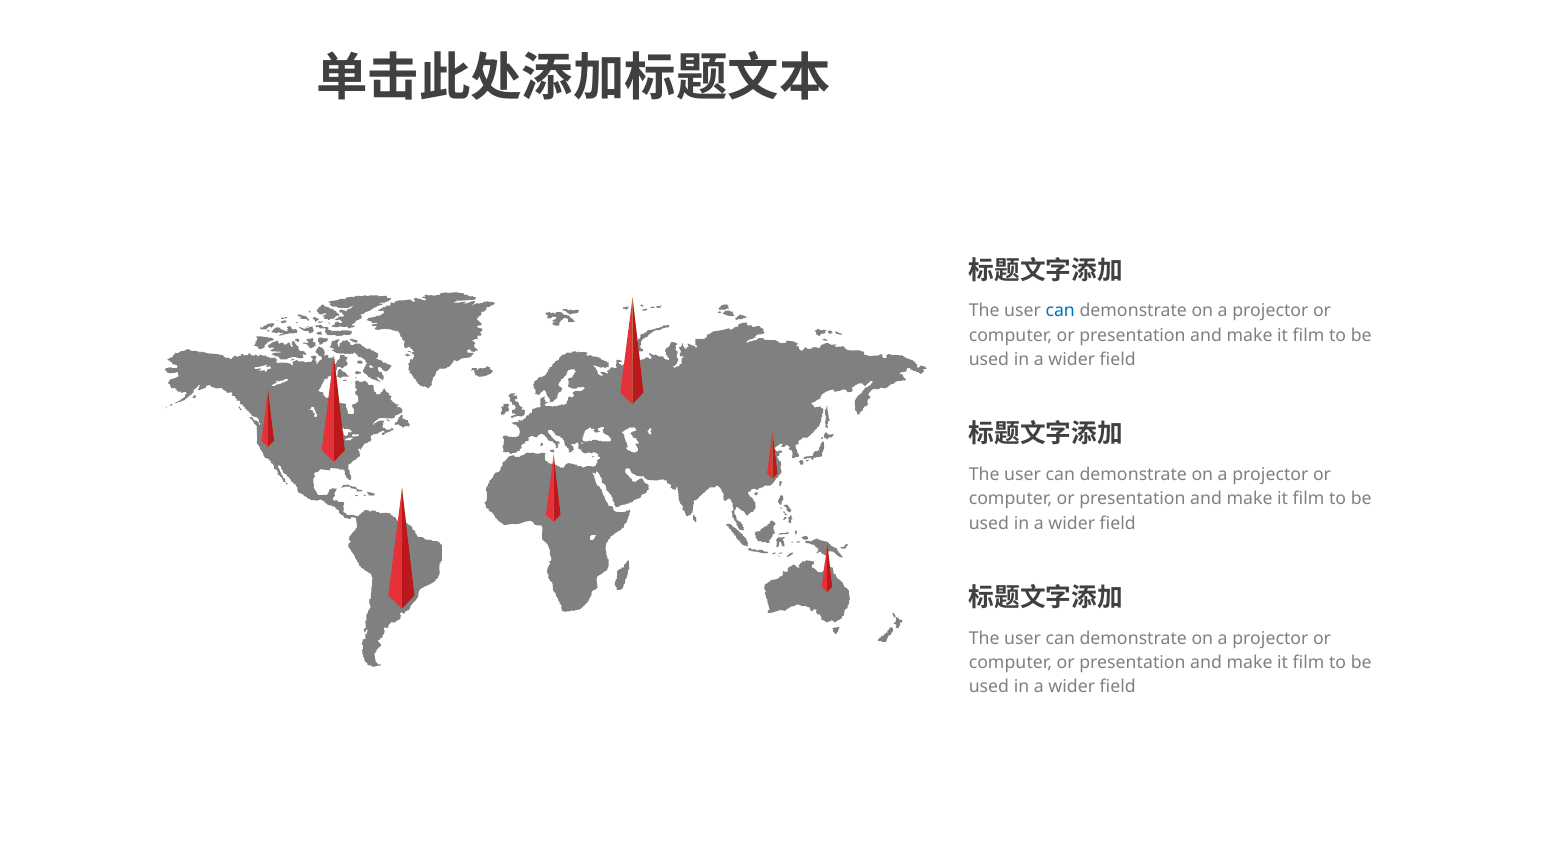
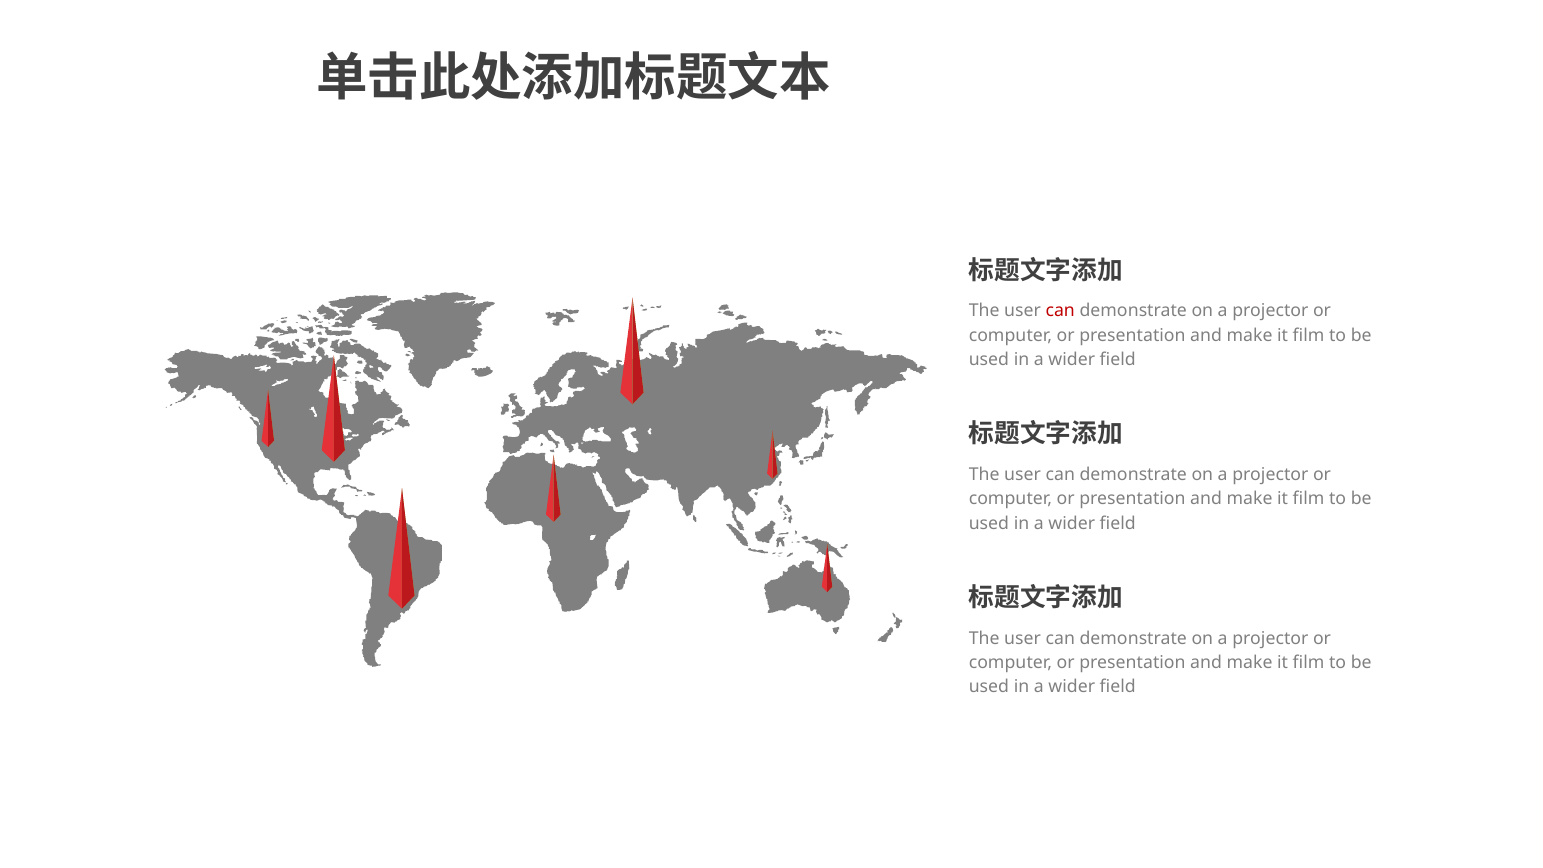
can at (1060, 311) colour: blue -> red
